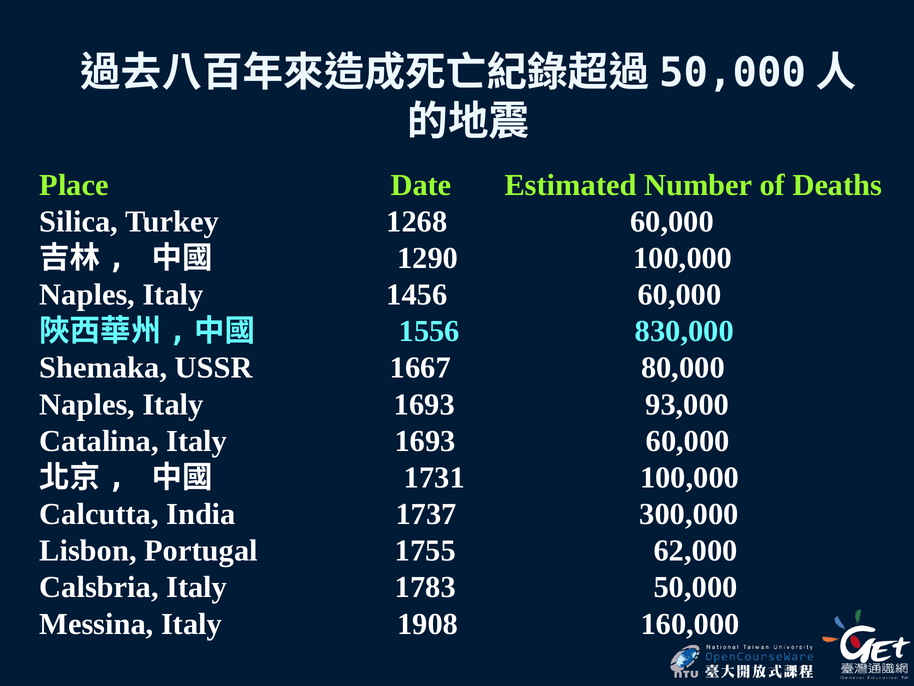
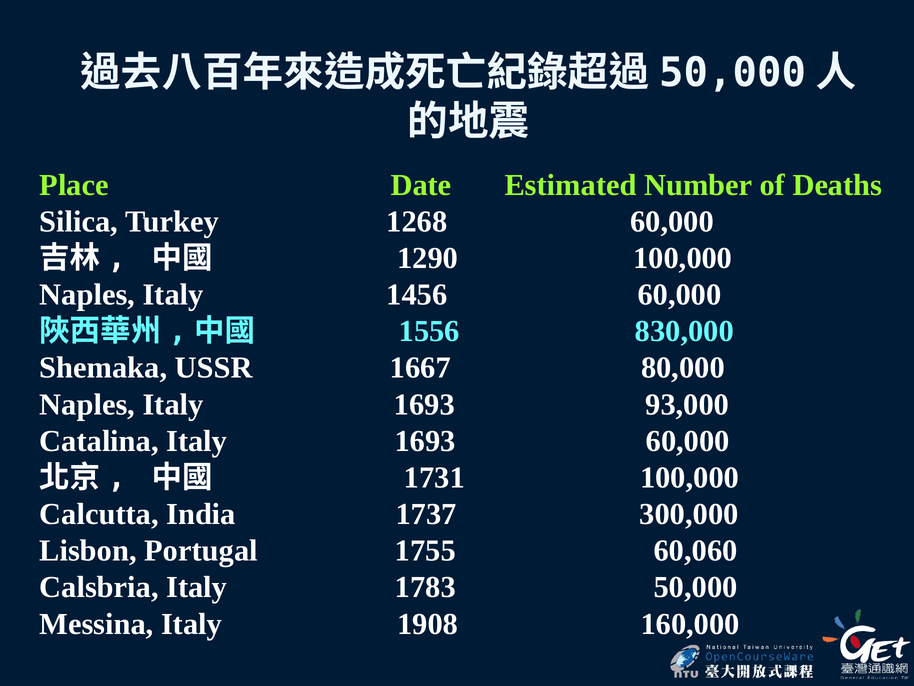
62,000: 62,000 -> 60,060
